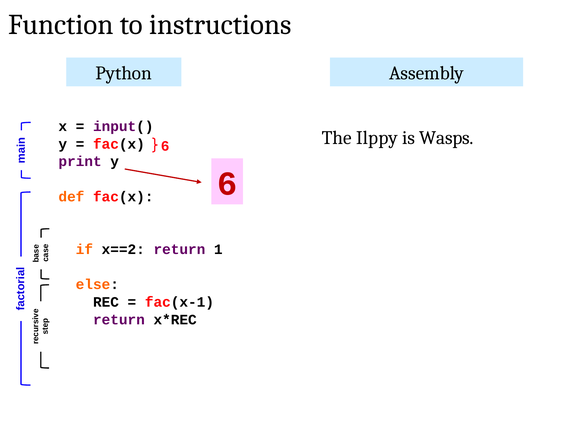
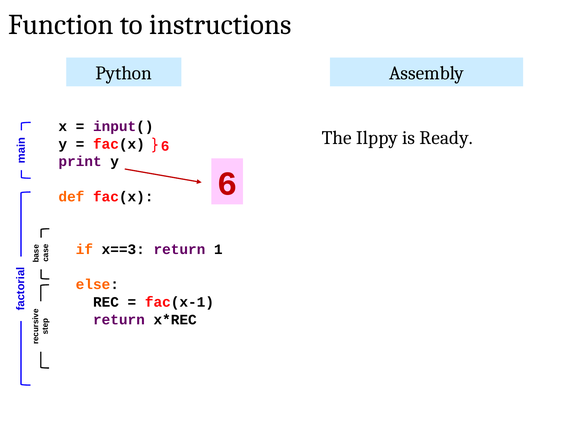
Wasps: Wasps -> Ready
x==2: x==2 -> x==3
